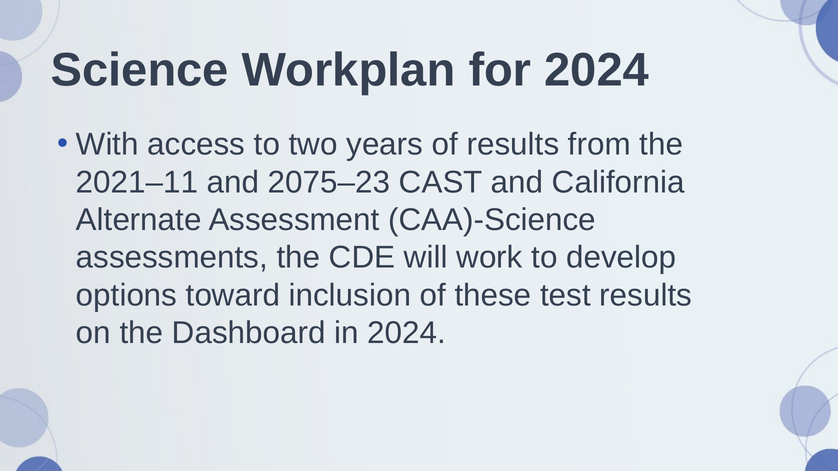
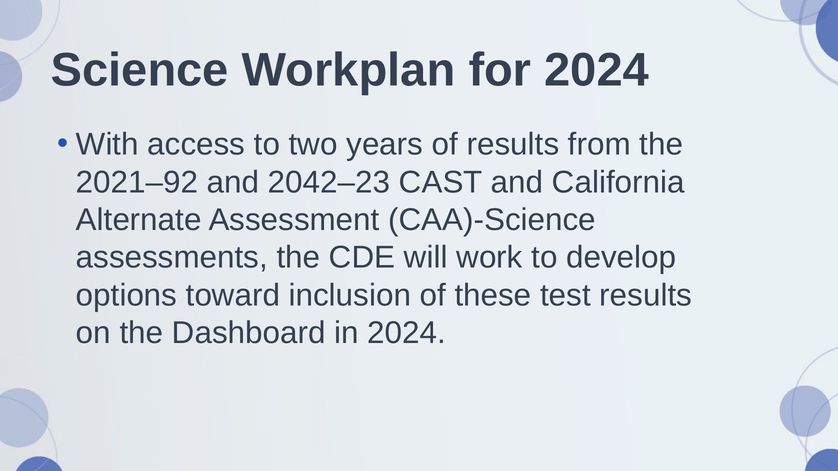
2021–11: 2021–11 -> 2021–92
2075–23: 2075–23 -> 2042–23
